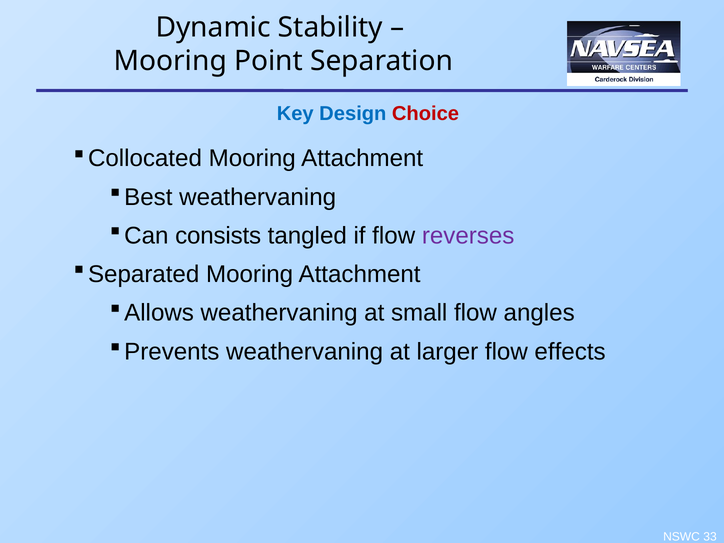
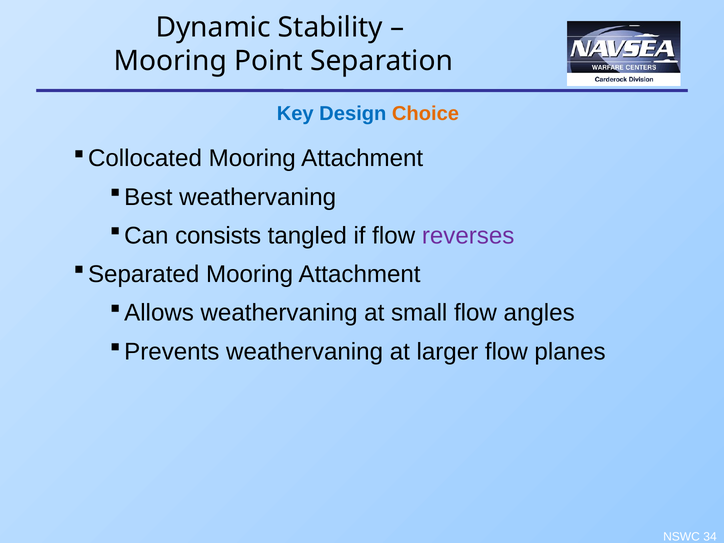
Choice colour: red -> orange
effects: effects -> planes
33: 33 -> 34
